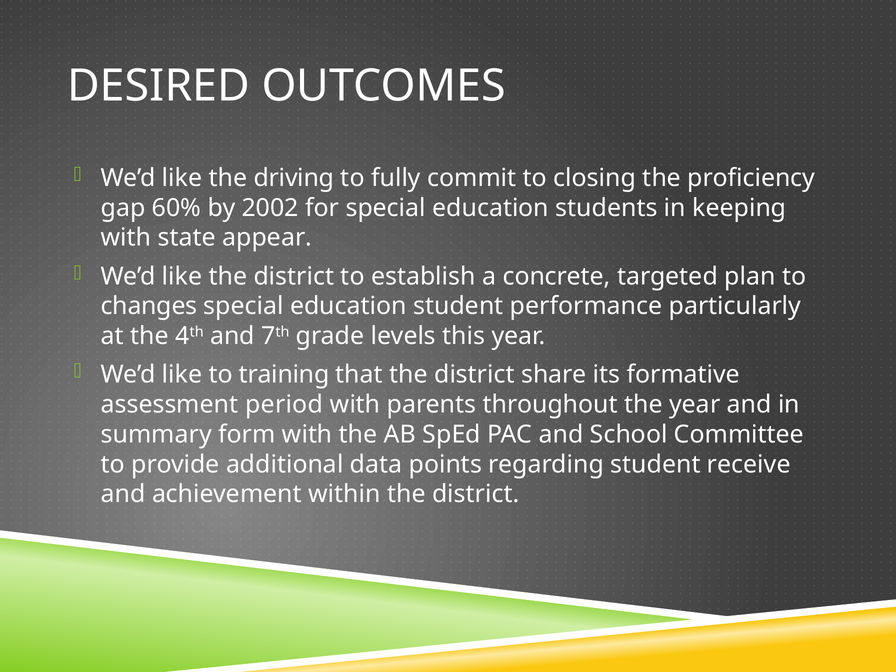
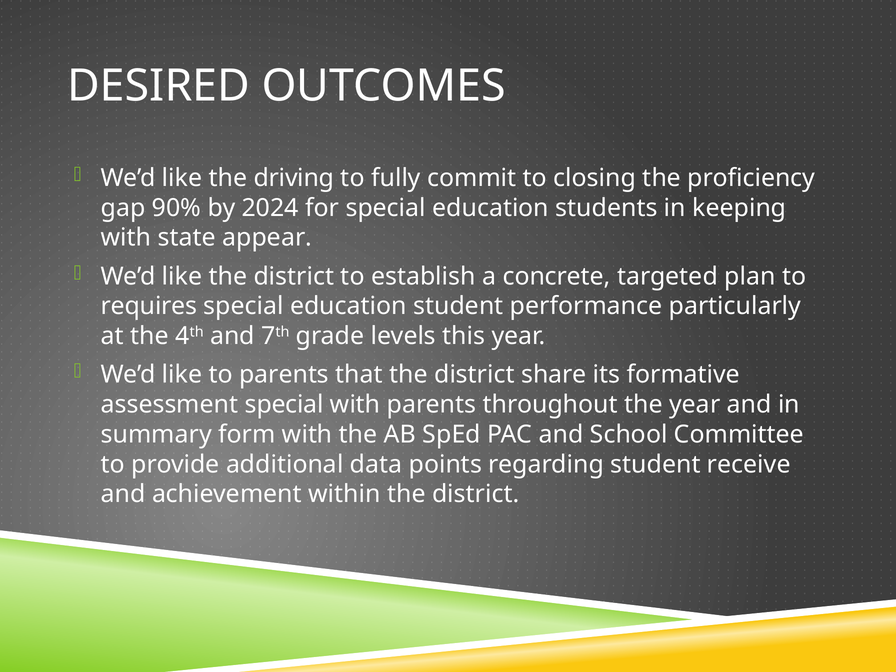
60%: 60% -> 90%
2002: 2002 -> 2024
changes: changes -> requires
to training: training -> parents
assessment period: period -> special
